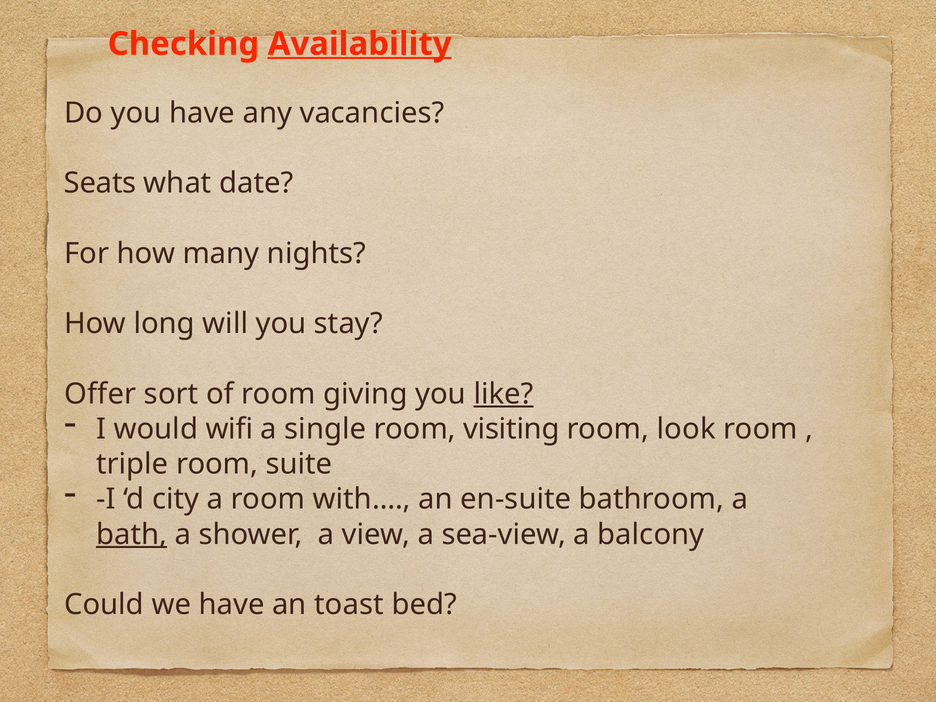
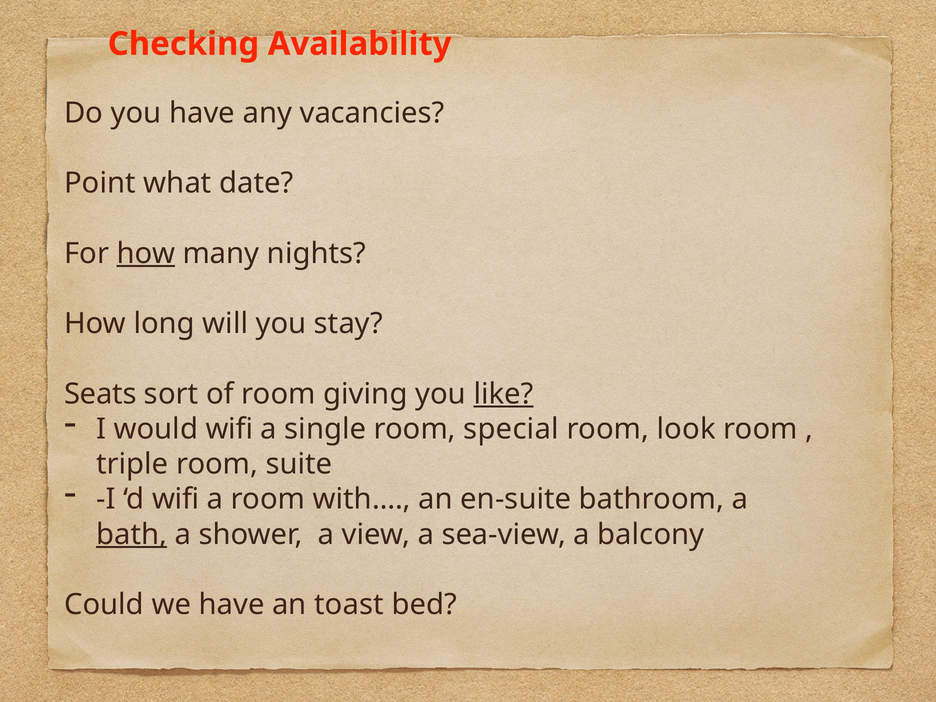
Availability underline: present -> none
Seats: Seats -> Point
how at (146, 254) underline: none -> present
Offer: Offer -> Seats
visiting: visiting -> special
d city: city -> wifi
